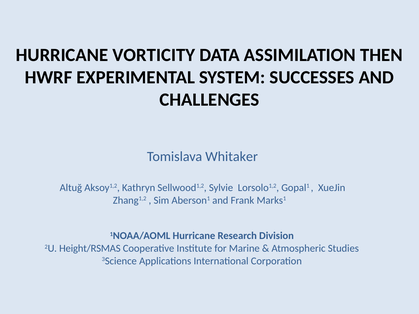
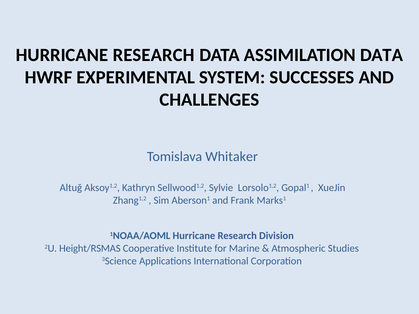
VORTICITY at (154, 55): VORTICITY -> RESEARCH
ASSIMILATION THEN: THEN -> DATA
